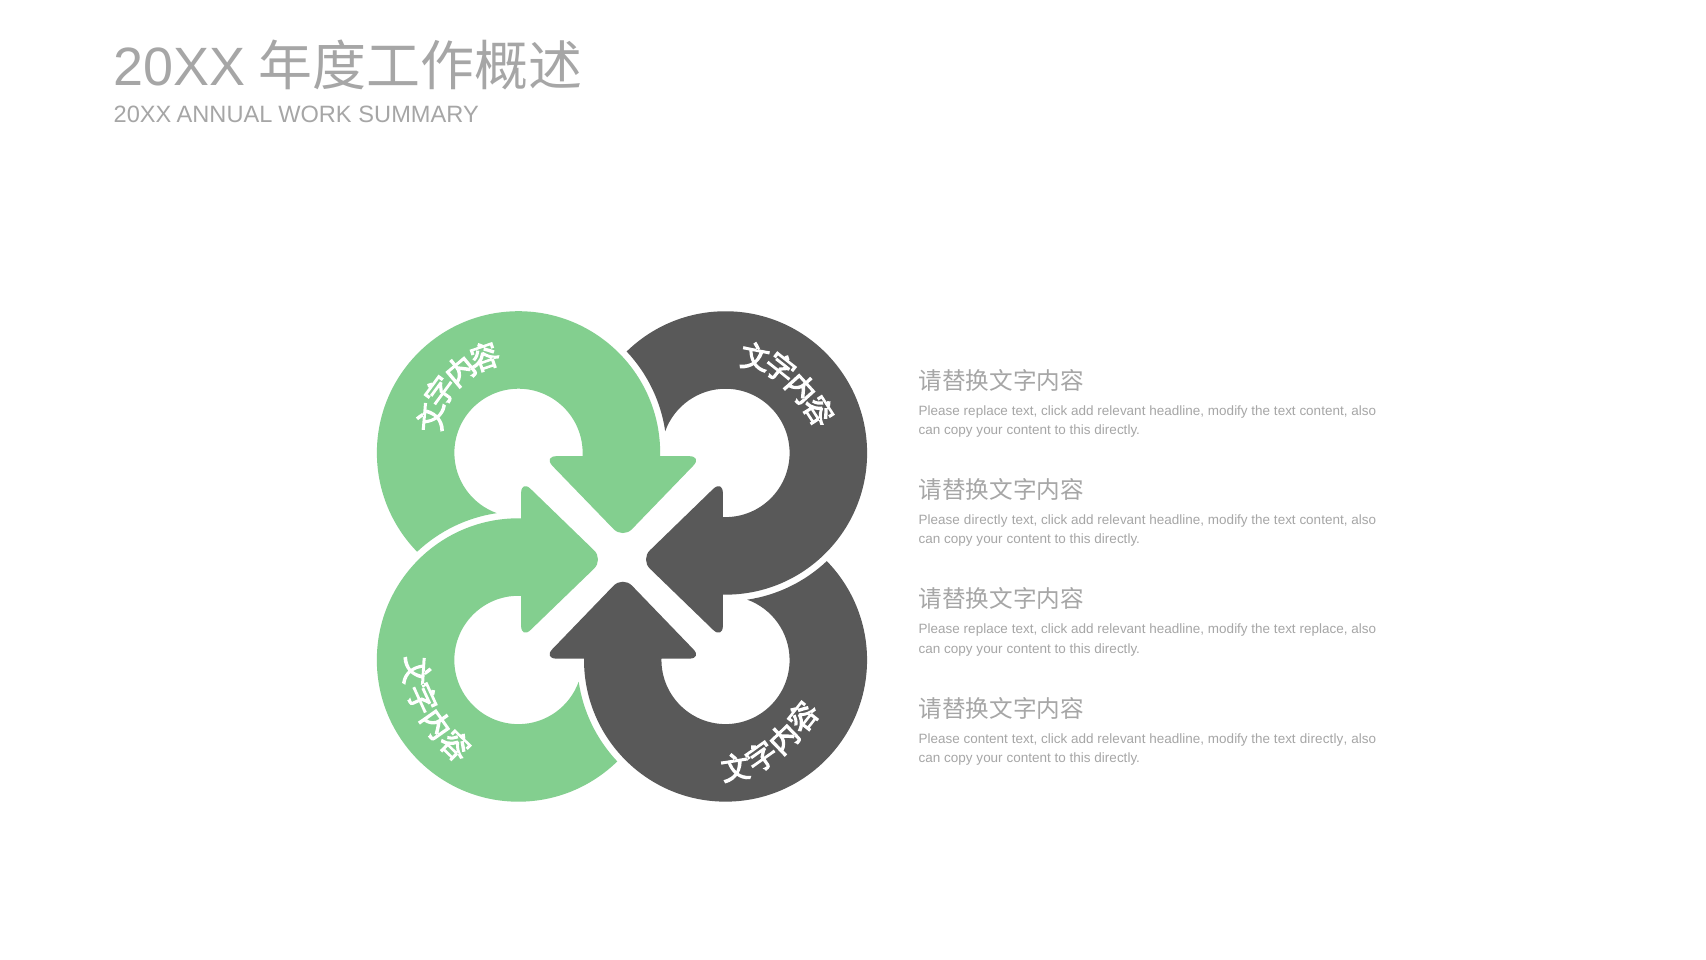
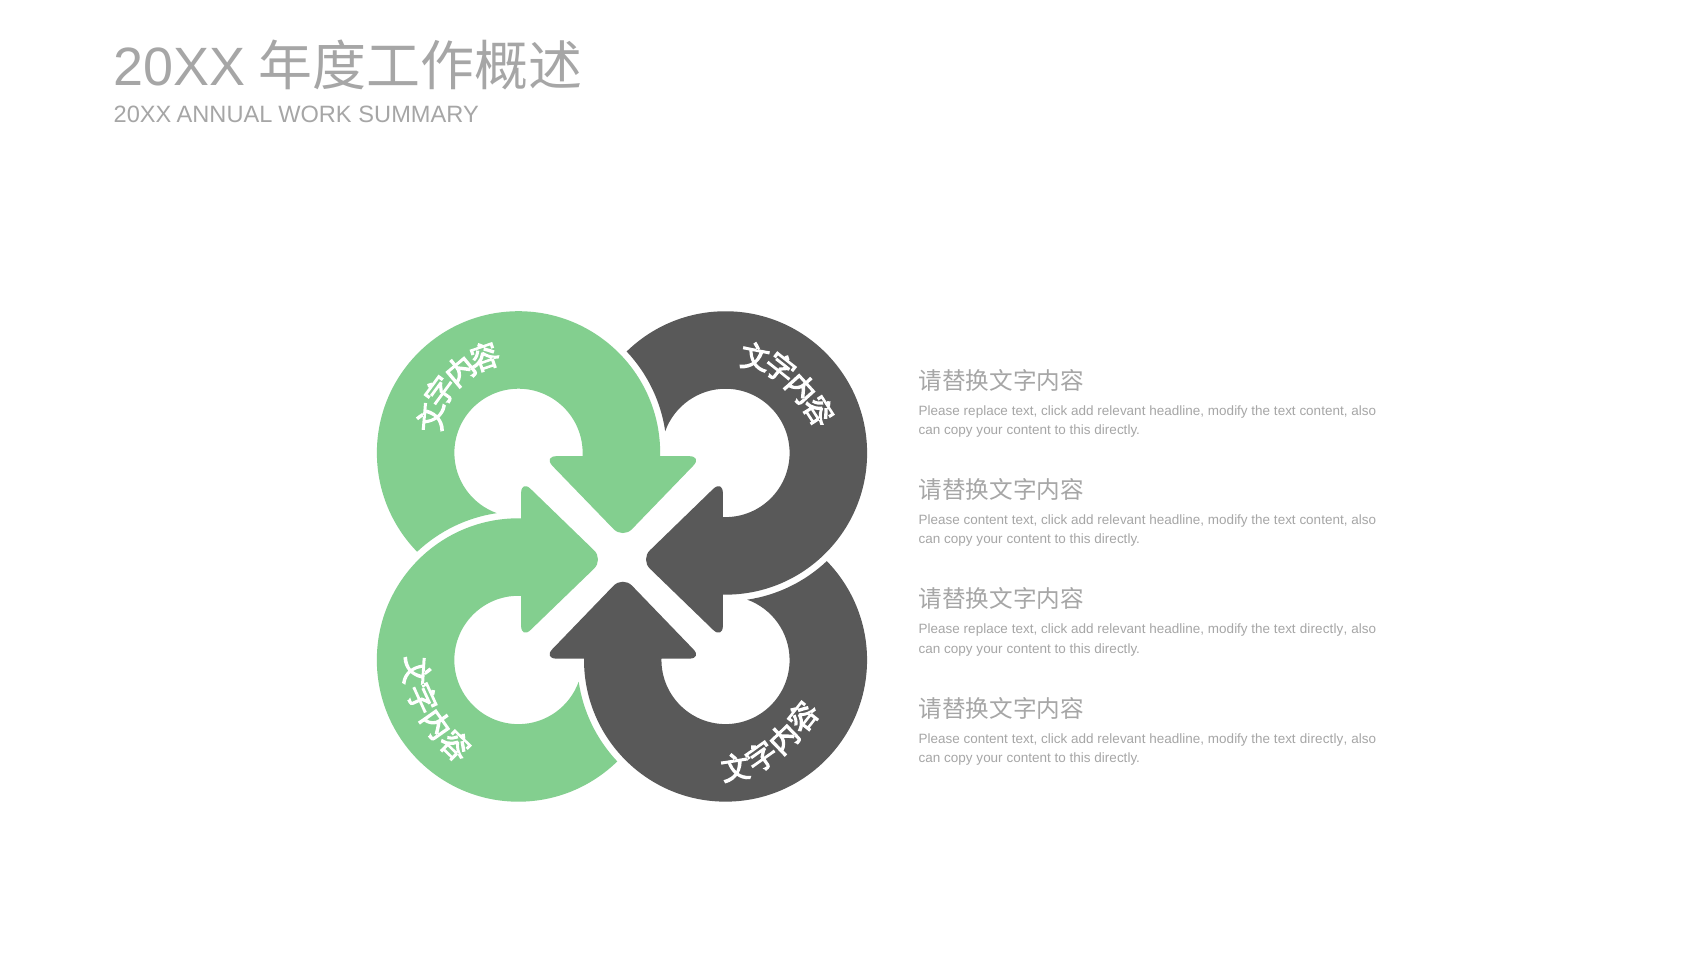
directly at (986, 520): directly -> content
replace at (1324, 629): replace -> directly
